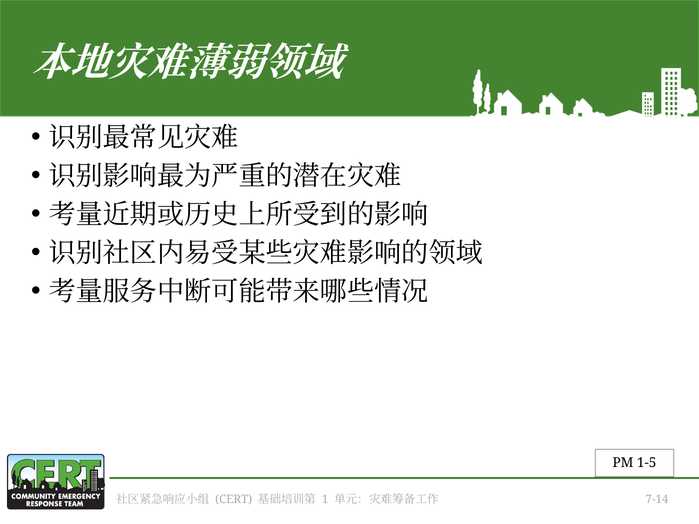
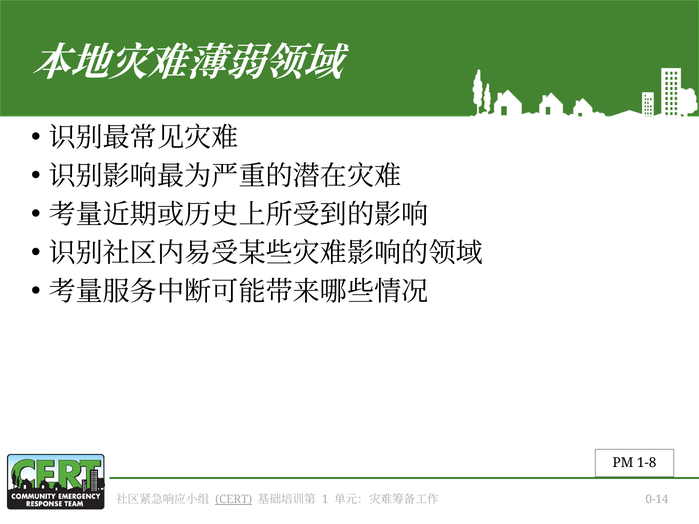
1-5: 1-5 -> 1-8
CERT underline: none -> present
7-14: 7-14 -> 0-14
